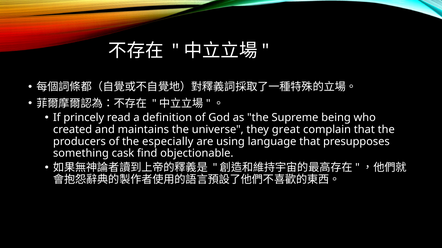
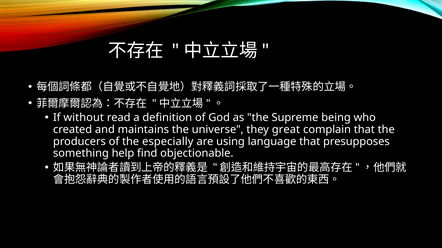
princely: princely -> without
cask: cask -> help
